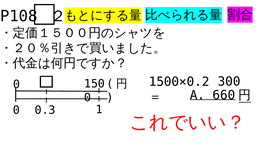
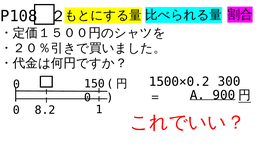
660: 660 -> 900
0.3: 0.3 -> 8.2
